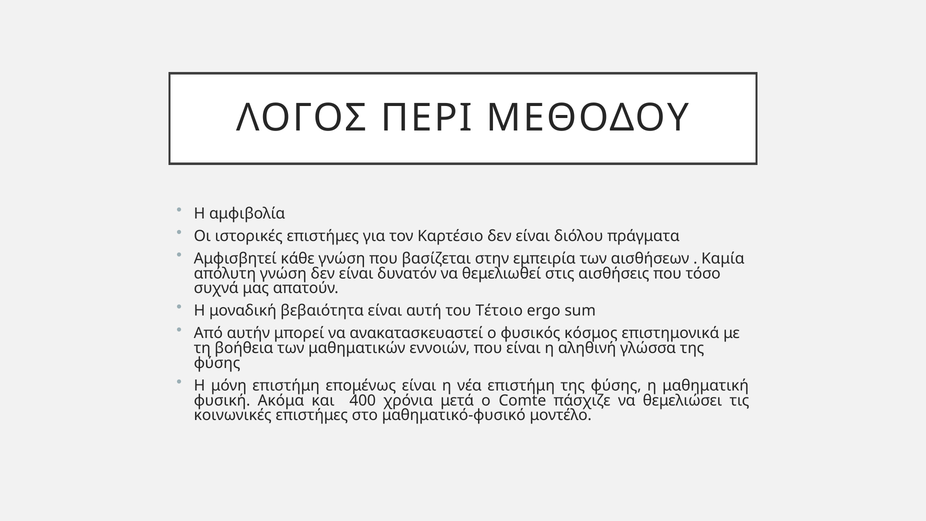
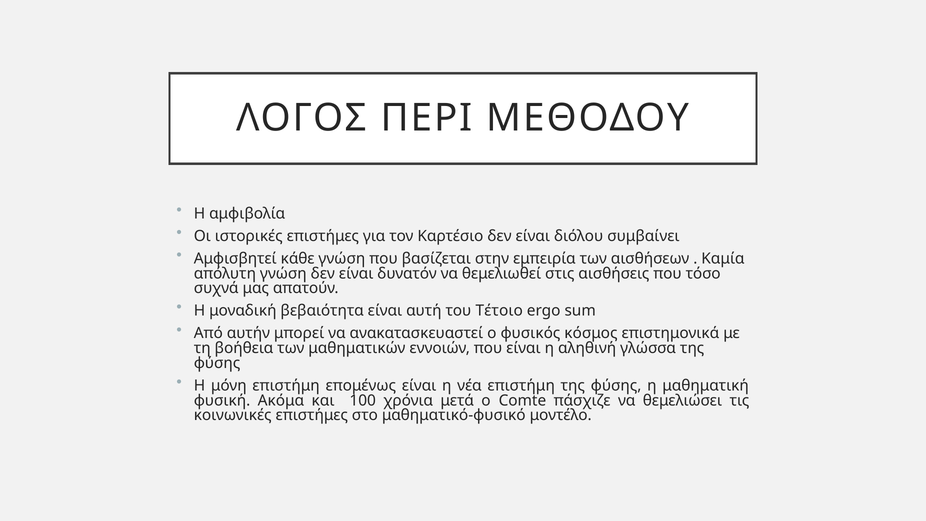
πράγματα: πράγματα -> συμβαίνει
400: 400 -> 100
